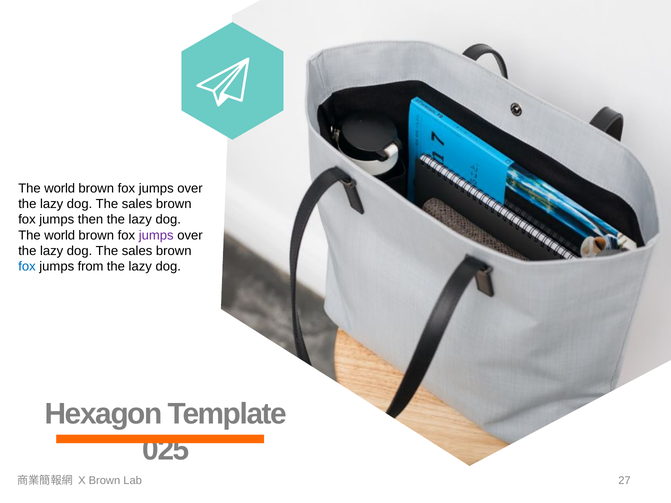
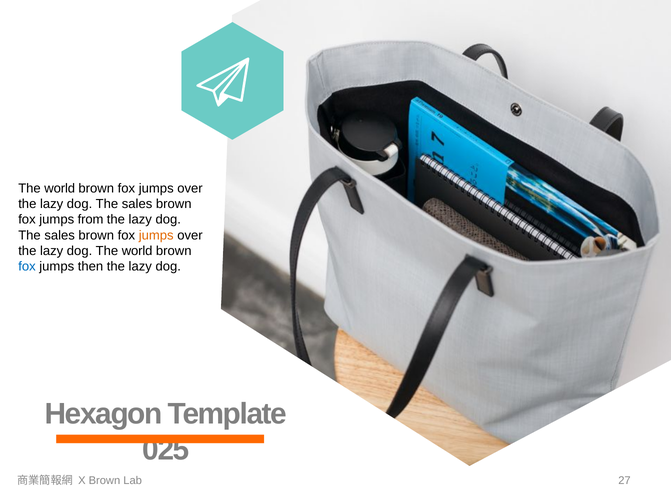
then: then -> from
world at (60, 235): world -> sales
jumps at (156, 235) colour: purple -> orange
sales at (137, 251): sales -> world
from: from -> then
